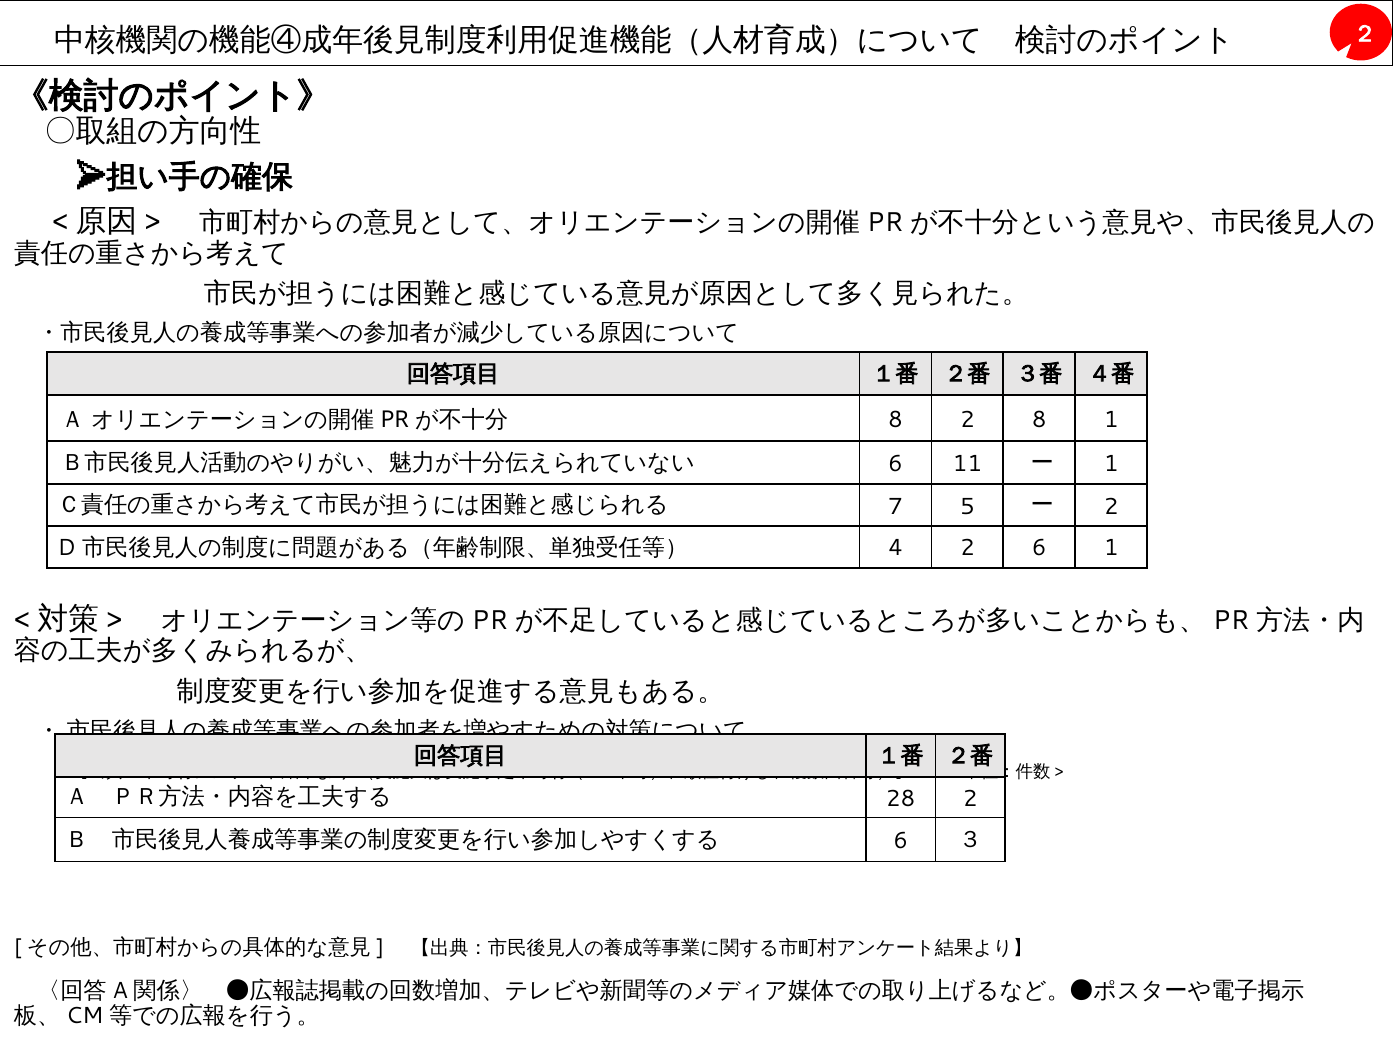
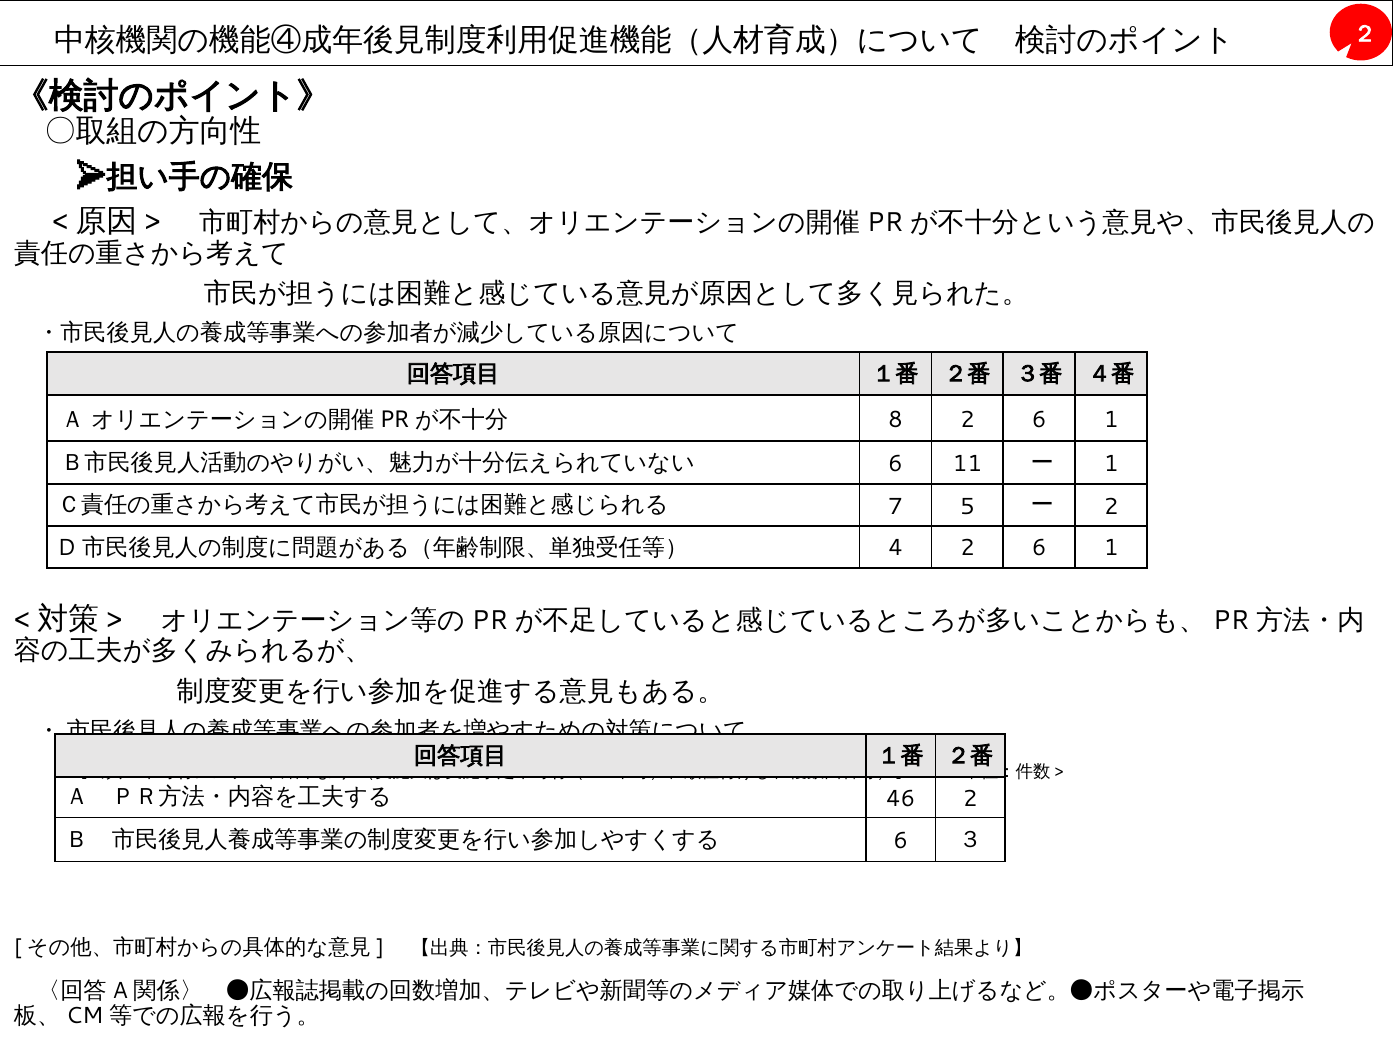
8 2 8: 8 -> 6
28: 28 -> 46
